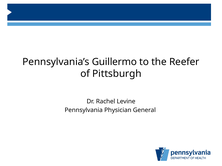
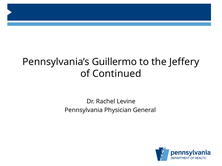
Reefer: Reefer -> Jeffery
Pittsburgh: Pittsburgh -> Continued
